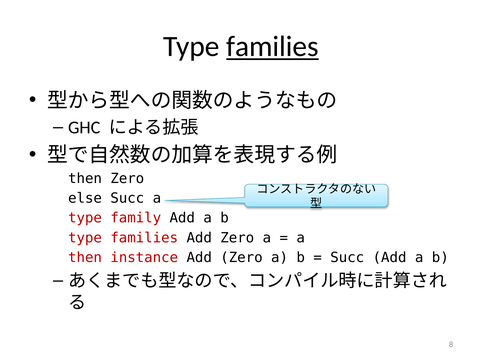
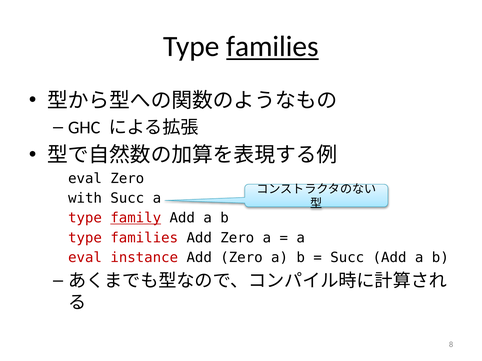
then at (85, 179): then -> eval
else: else -> with
family underline: none -> present
then at (85, 258): then -> eval
